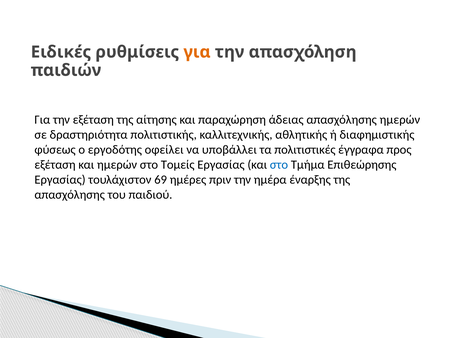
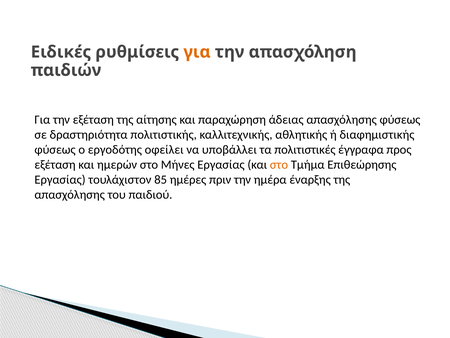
απασχόλησης ημερών: ημερών -> φύσεως
Τομείς: Τομείς -> Μήνες
στο at (279, 164) colour: blue -> orange
69: 69 -> 85
